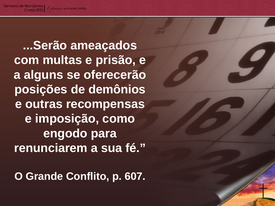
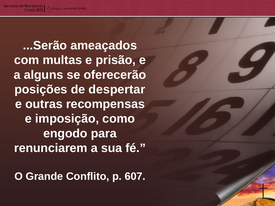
demônios: demônios -> despertar
